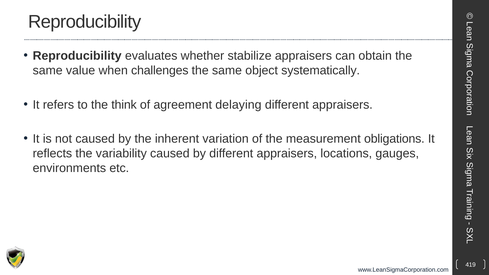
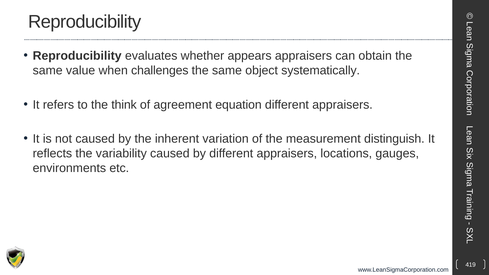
stabilize: stabilize -> appears
delaying: delaying -> equation
obligations: obligations -> distinguish
